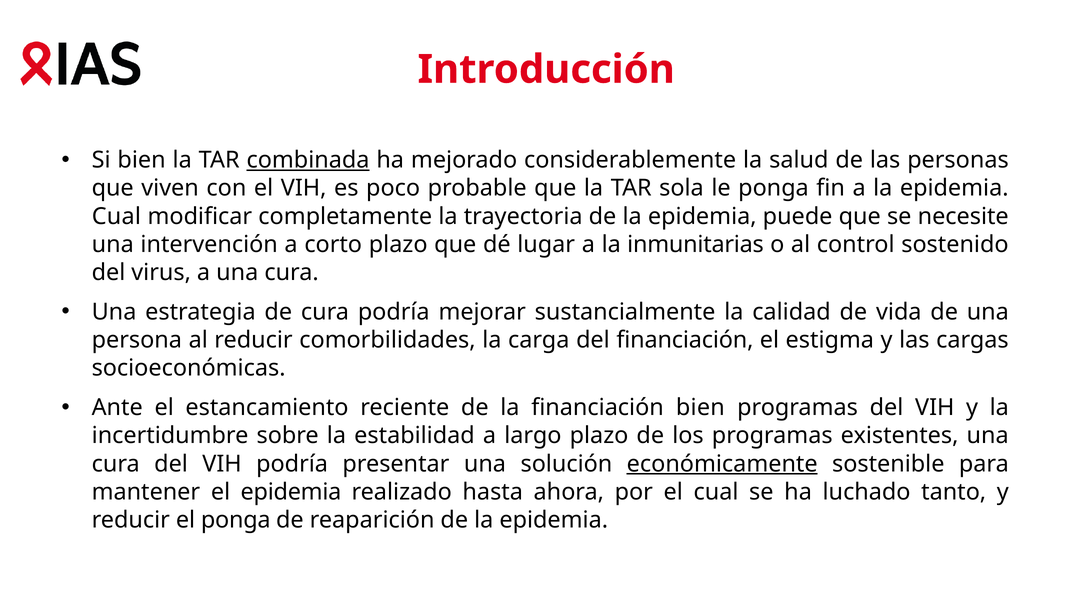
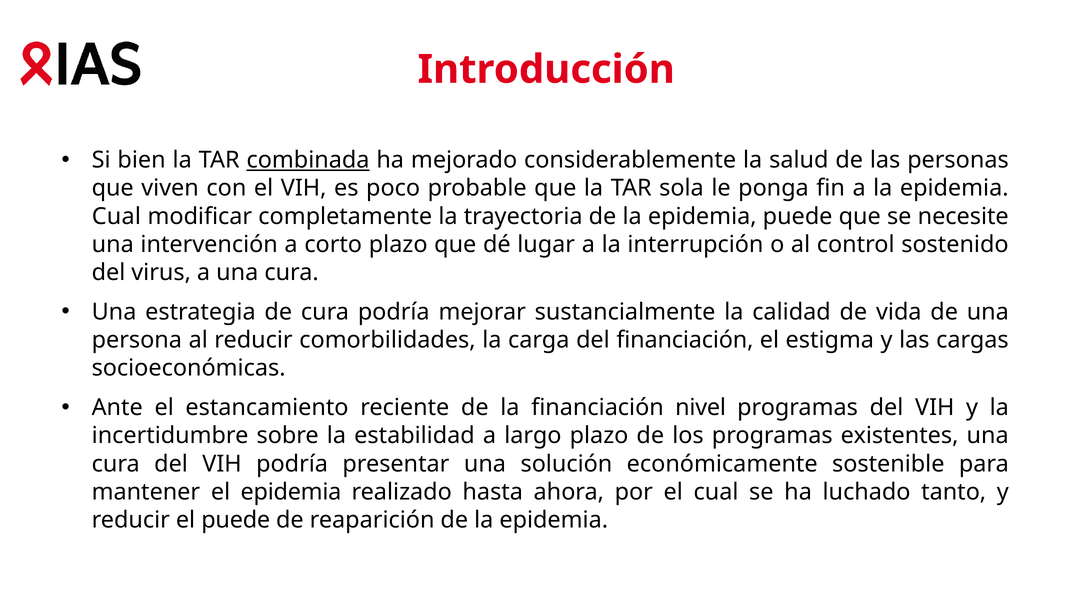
inmunitarias: inmunitarias -> interrupción
financiación bien: bien -> nivel
económicamente underline: present -> none
el ponga: ponga -> puede
